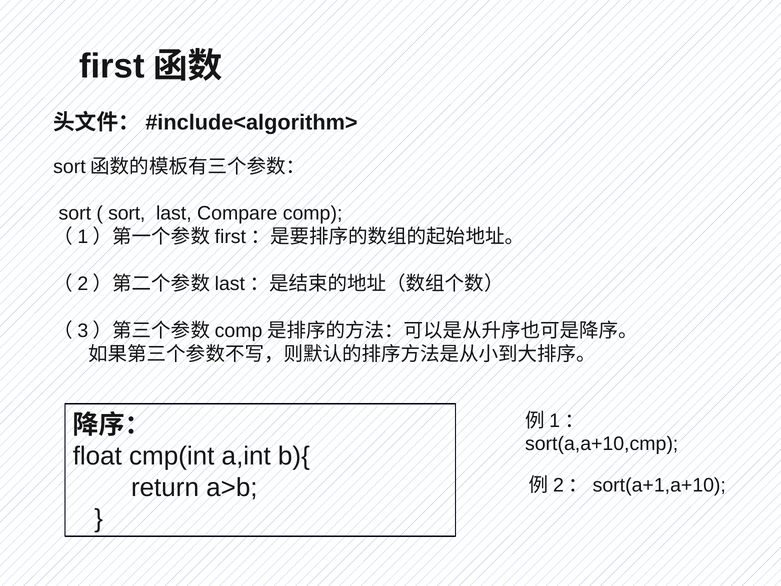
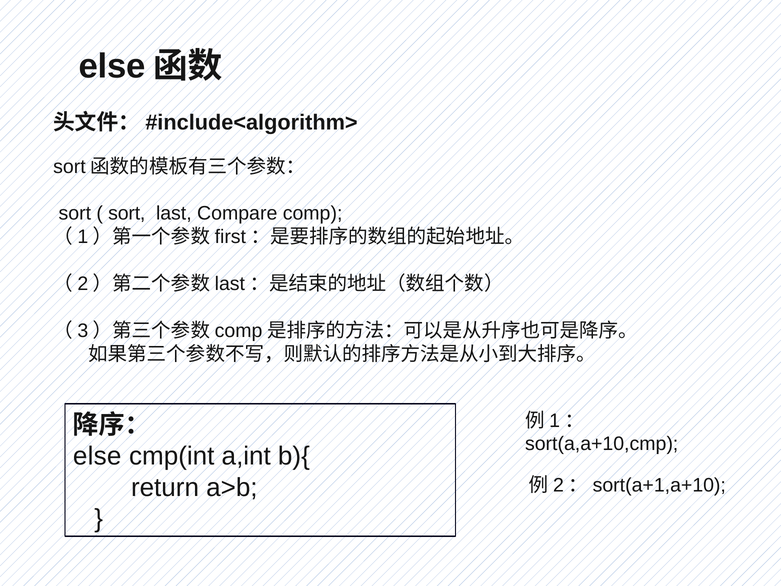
first at (112, 66): first -> else
float at (97, 456): float -> else
